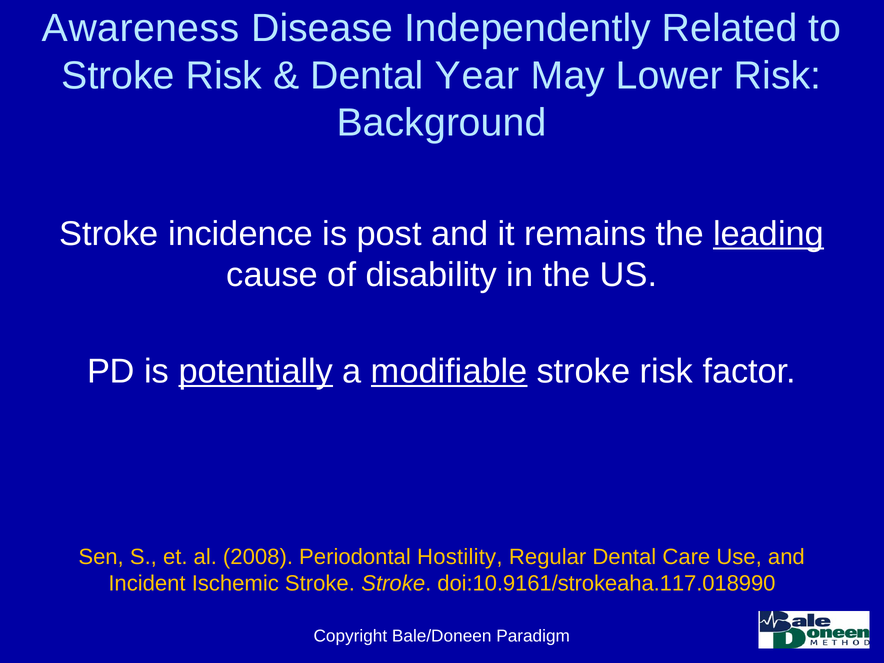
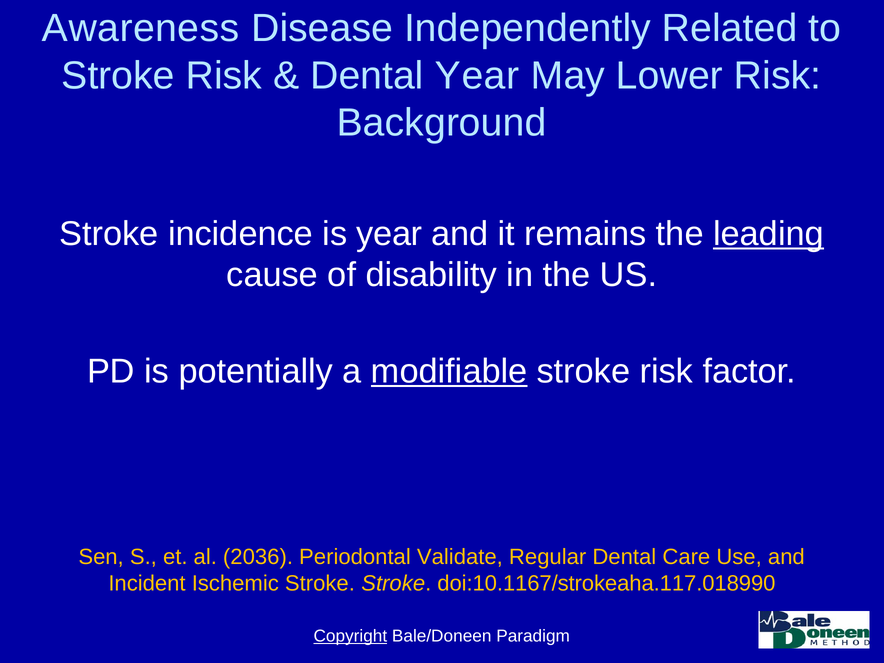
is post: post -> year
potentially underline: present -> none
2008: 2008 -> 2036
Hostility: Hostility -> Validate
doi:10.9161/strokeaha.117.018990: doi:10.9161/strokeaha.117.018990 -> doi:10.1167/strokeaha.117.018990
Copyright underline: none -> present
